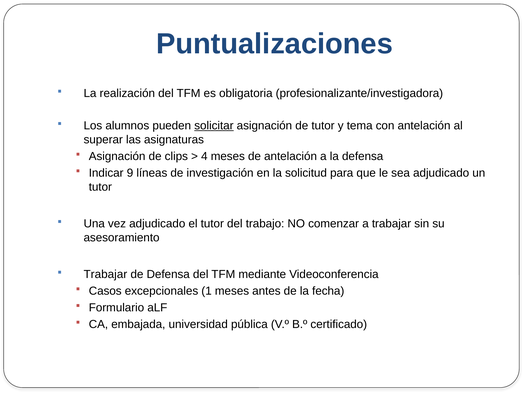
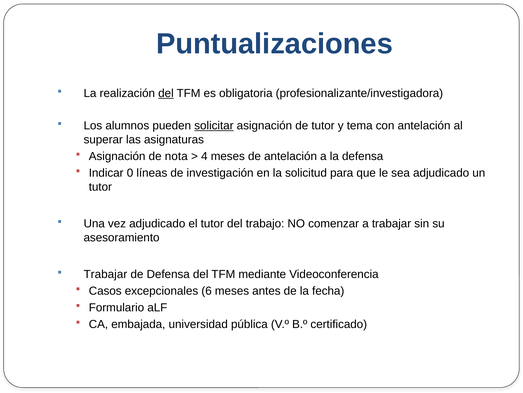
del at (166, 93) underline: none -> present
clips: clips -> nota
9: 9 -> 0
1: 1 -> 6
